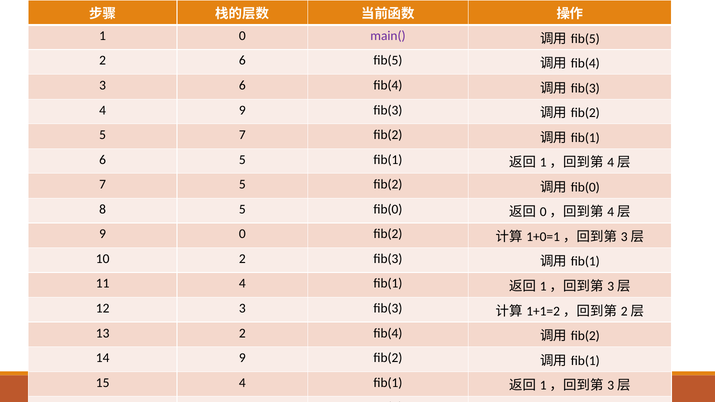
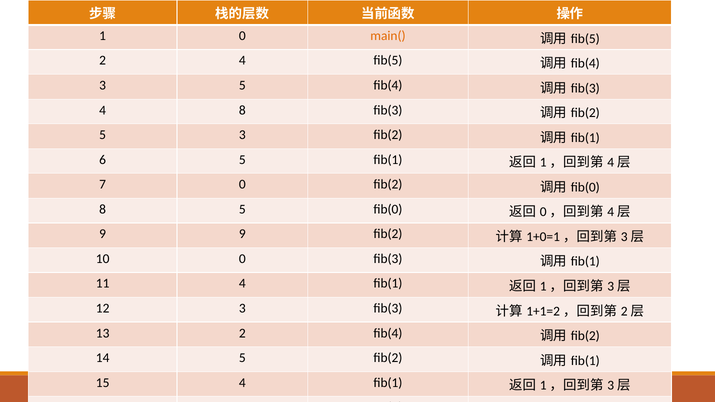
main( at (388, 36) colour: purple -> orange
2 6: 6 -> 4
3 6: 6 -> 5
4 9: 9 -> 8
5 7: 7 -> 3
7 5: 5 -> 0
9 0: 0 -> 9
10 2: 2 -> 0
14 9: 9 -> 5
